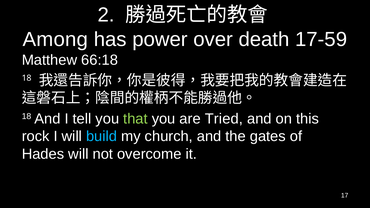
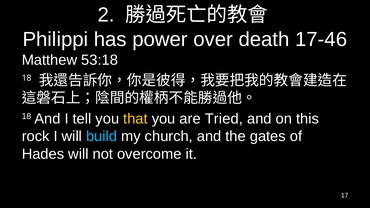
Among: Among -> Philippi
17-59: 17-59 -> 17-46
66:18: 66:18 -> 53:18
that colour: light green -> yellow
